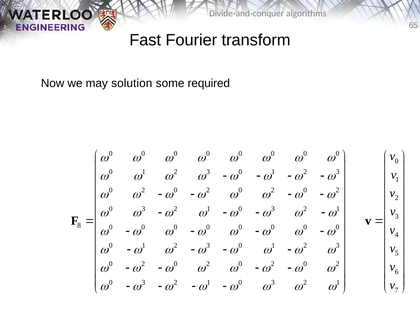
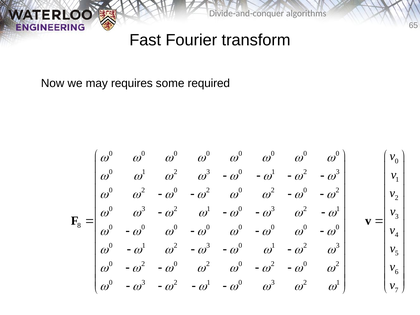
solution: solution -> requires
